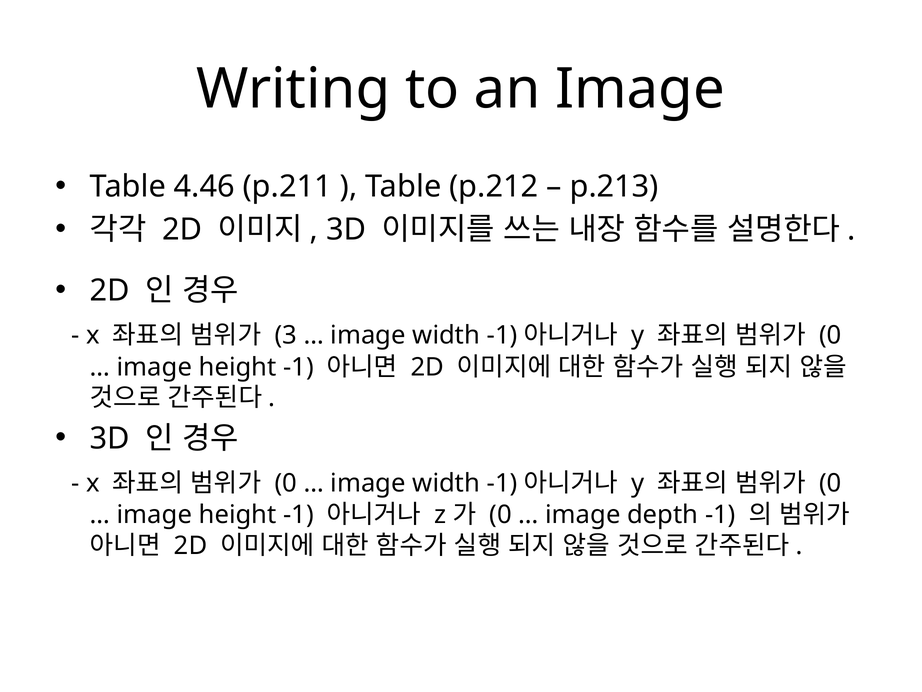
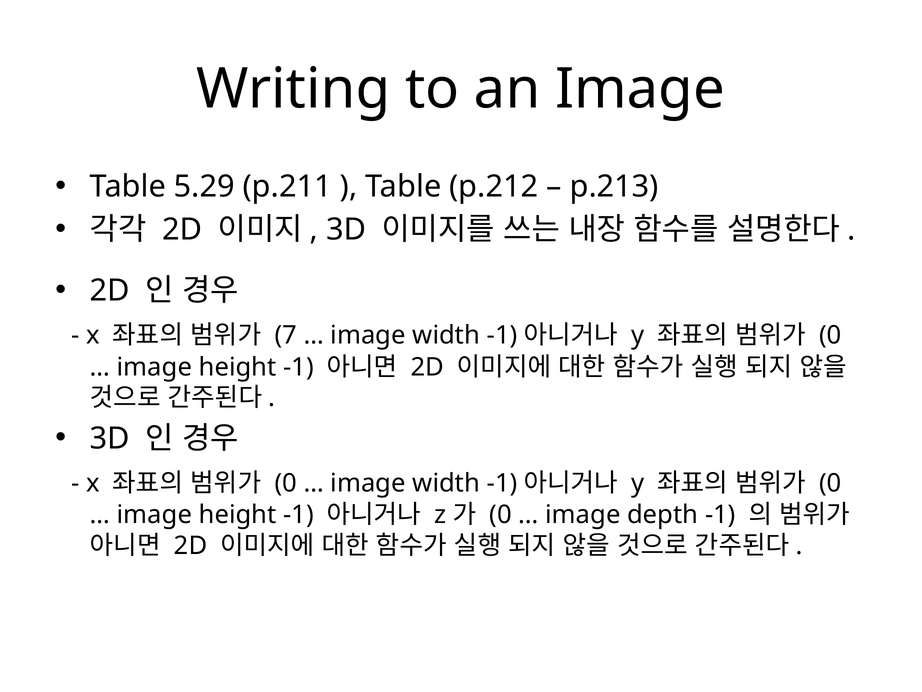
4.46: 4.46 -> 5.29
3: 3 -> 7
